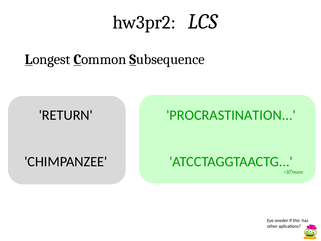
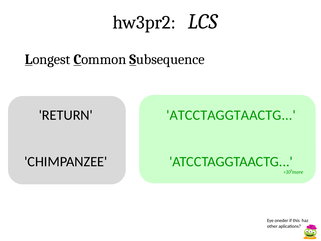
PROCRASTINATION at (231, 115): PROCRASTINATION -> ATCCTAGGTAACTG
